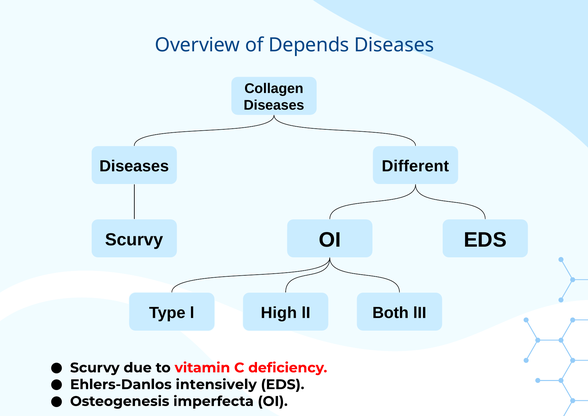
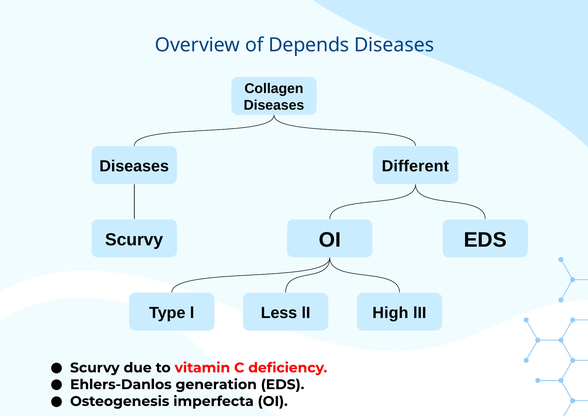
High: High -> Less
Both: Both -> High
intensively: intensively -> generation
